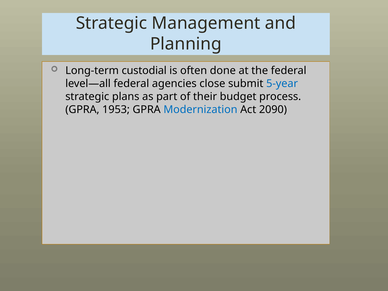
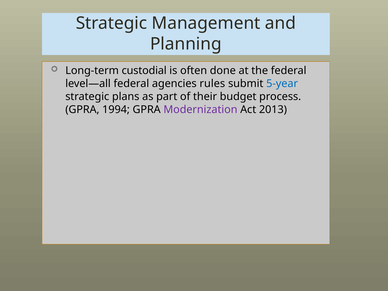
close: close -> rules
1953: 1953 -> 1994
Modernization colour: blue -> purple
2090: 2090 -> 2013
